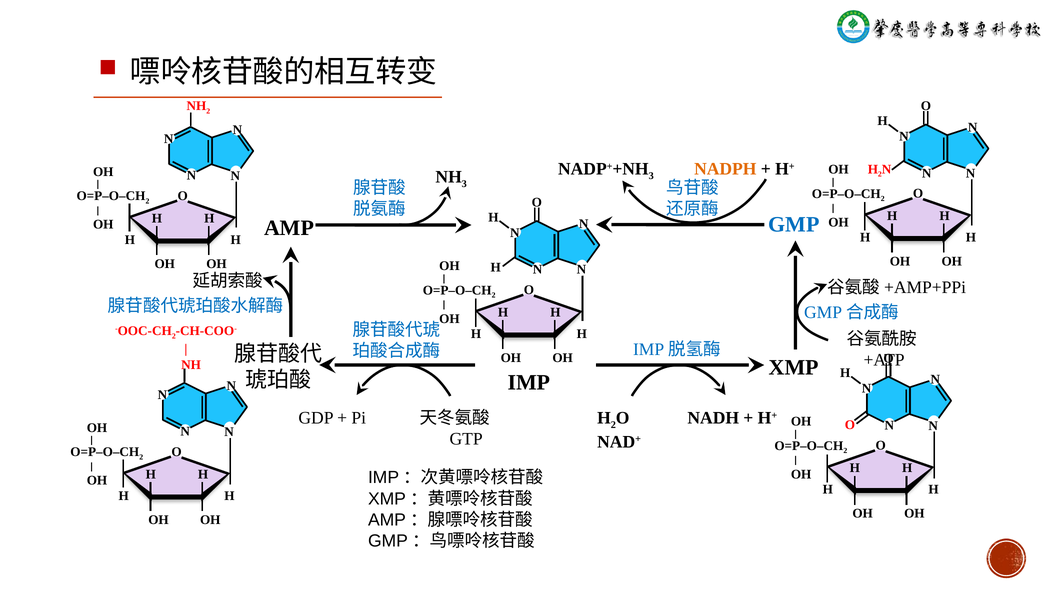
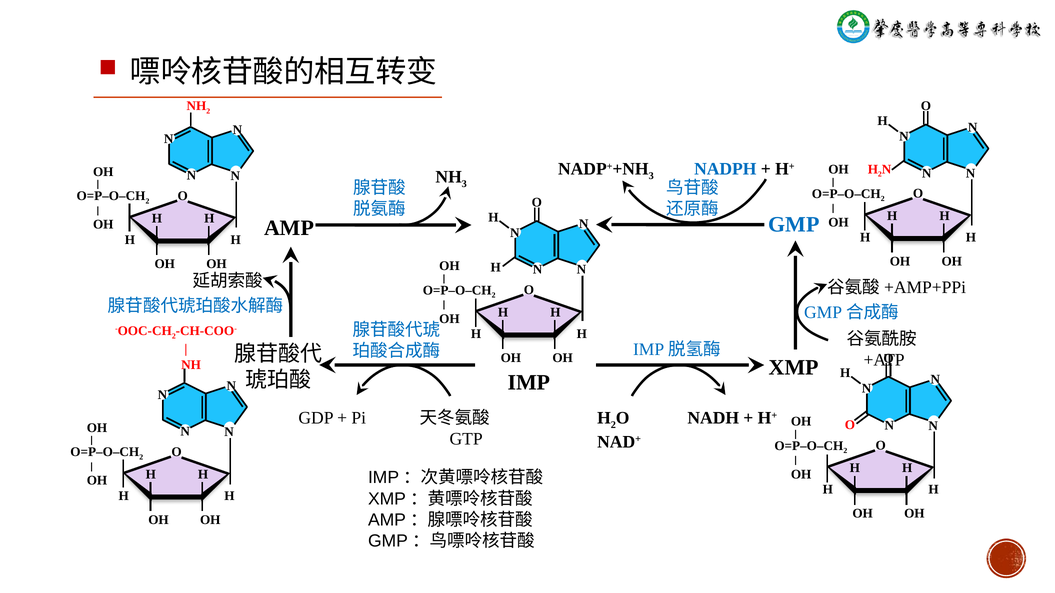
NADPH colour: orange -> blue
